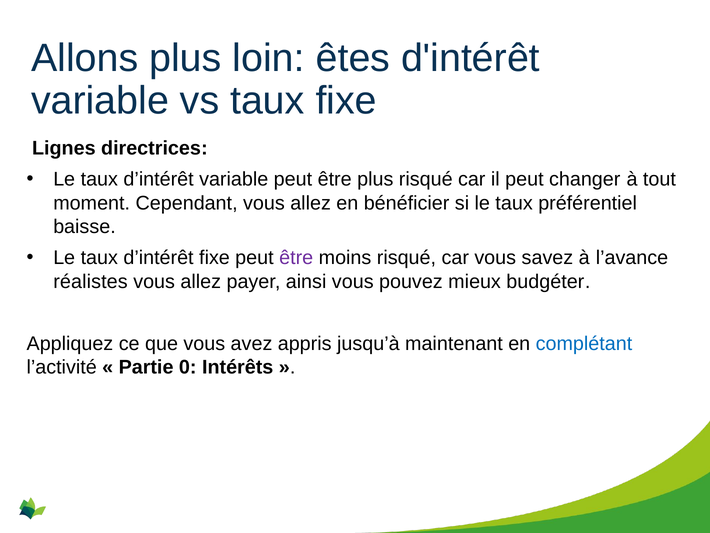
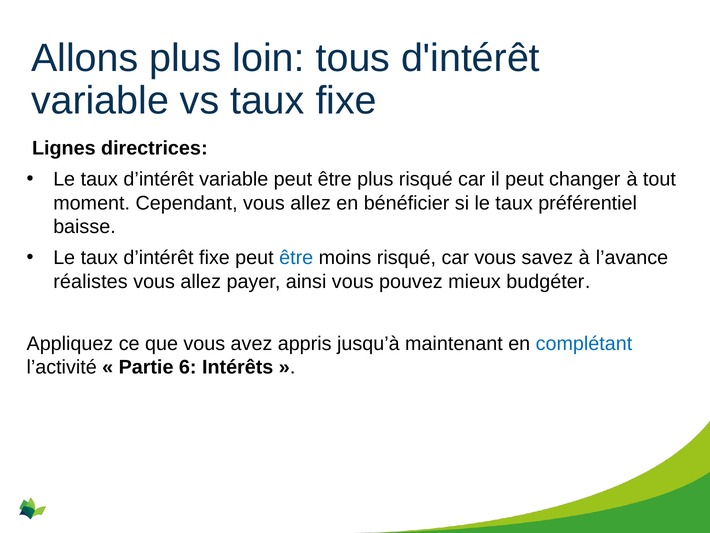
êtes: êtes -> tous
être at (296, 258) colour: purple -> blue
0: 0 -> 6
